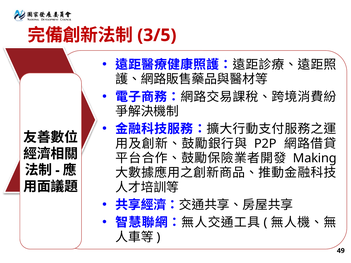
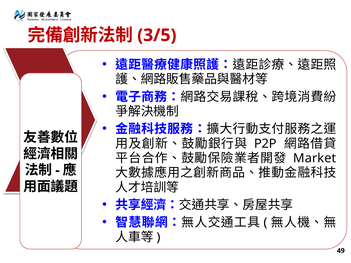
Making: Making -> Market
